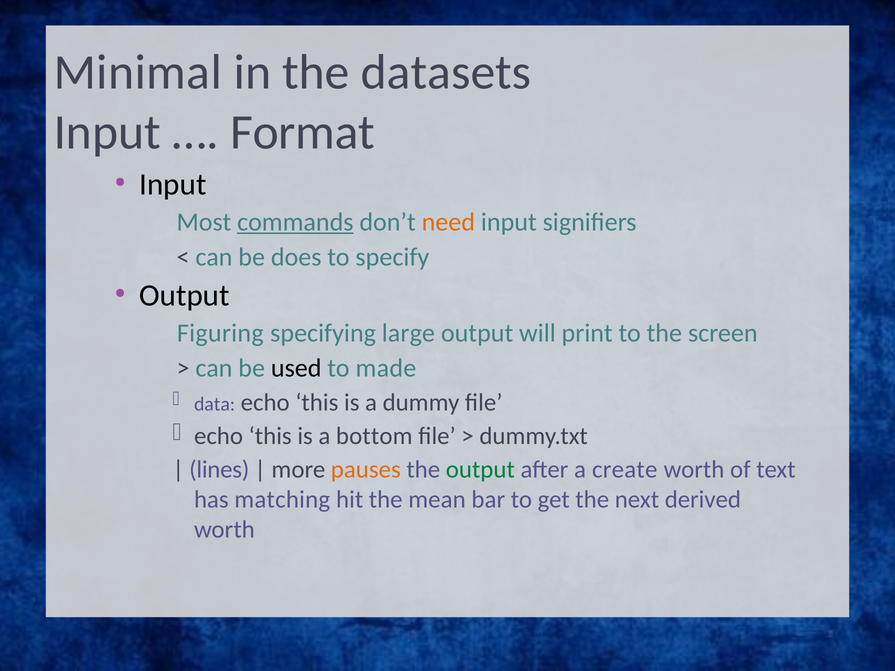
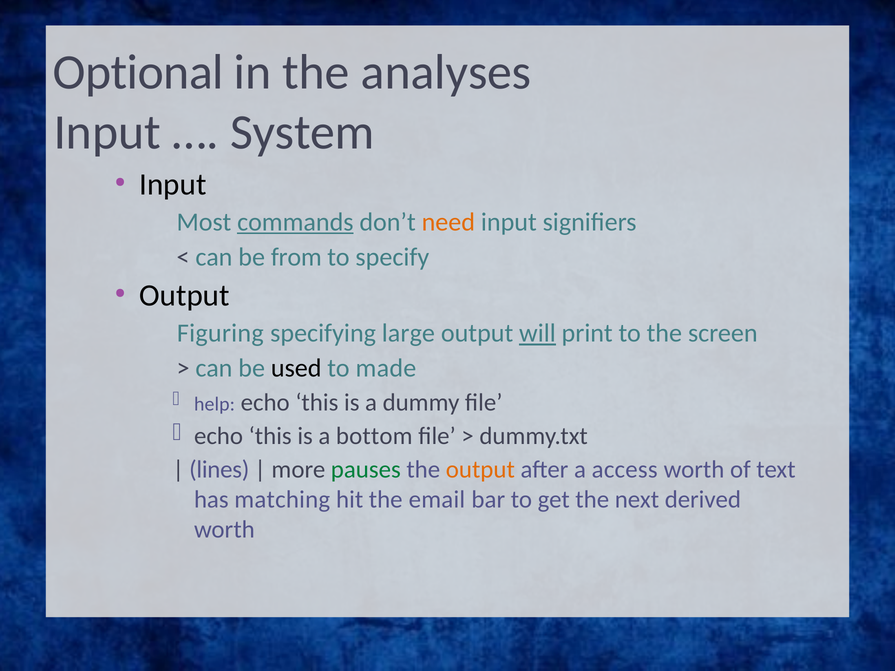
Minimal: Minimal -> Optional
datasets: datasets -> analyses
Format: Format -> System
does: does -> from
will underline: none -> present
data: data -> help
pauses colour: orange -> green
output at (480, 470) colour: green -> orange
create: create -> access
mean: mean -> email
